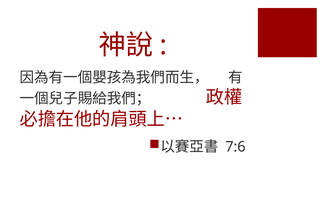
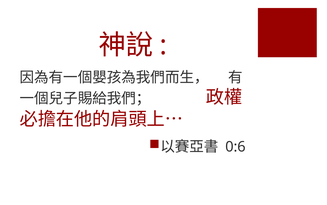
7:6: 7:6 -> 0:6
